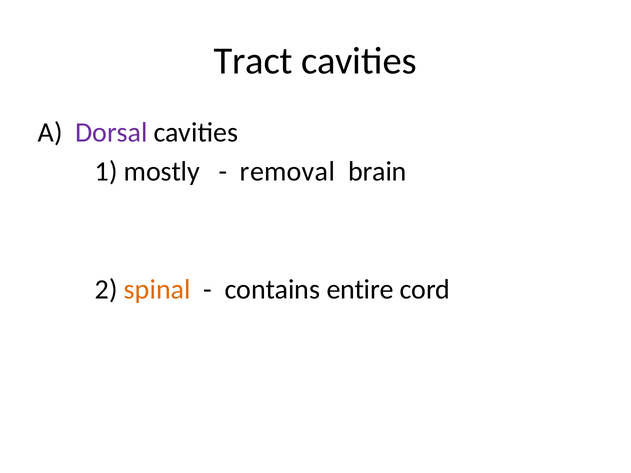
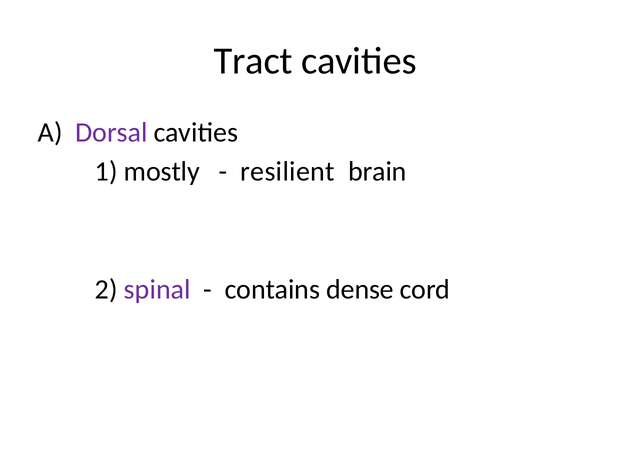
removal: removal -> resilient
spinal colour: orange -> purple
entire: entire -> dense
